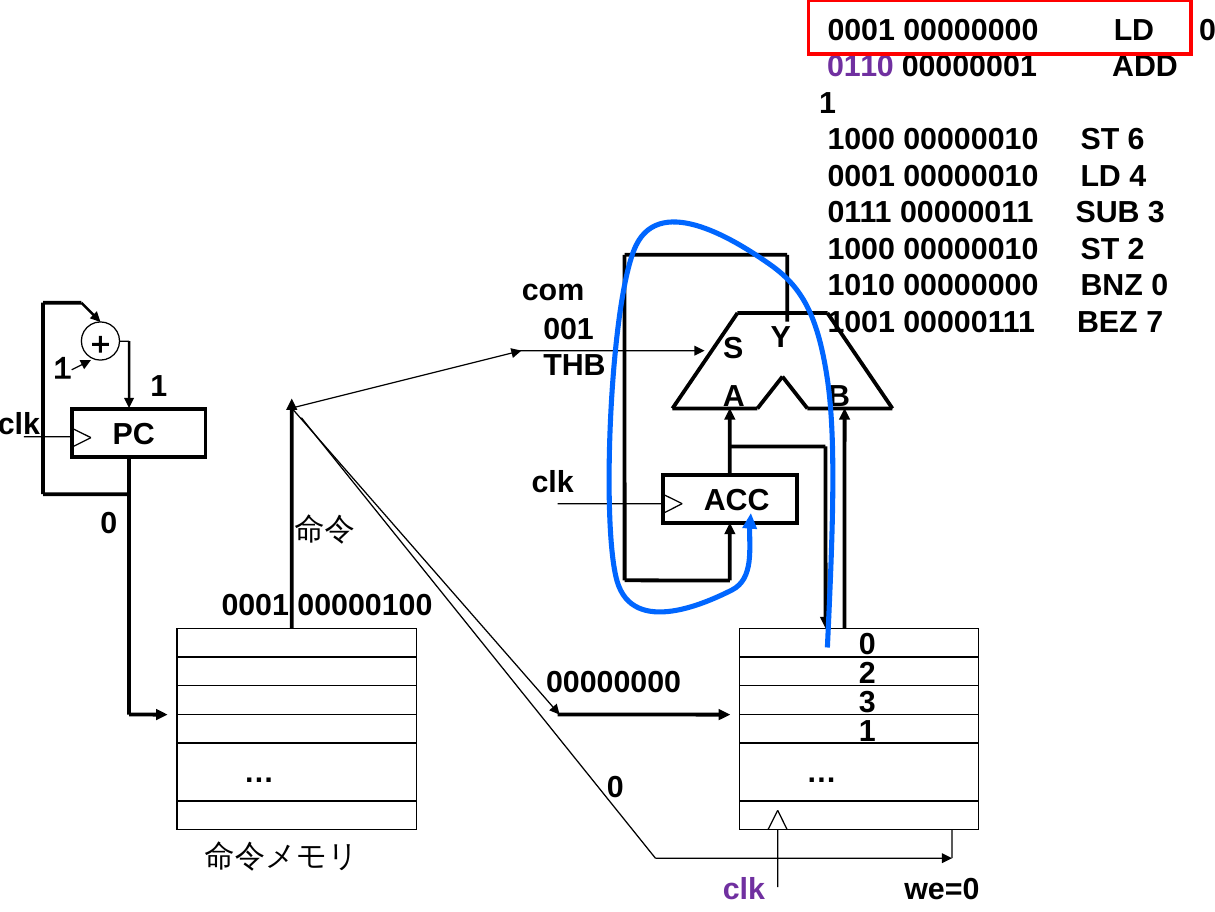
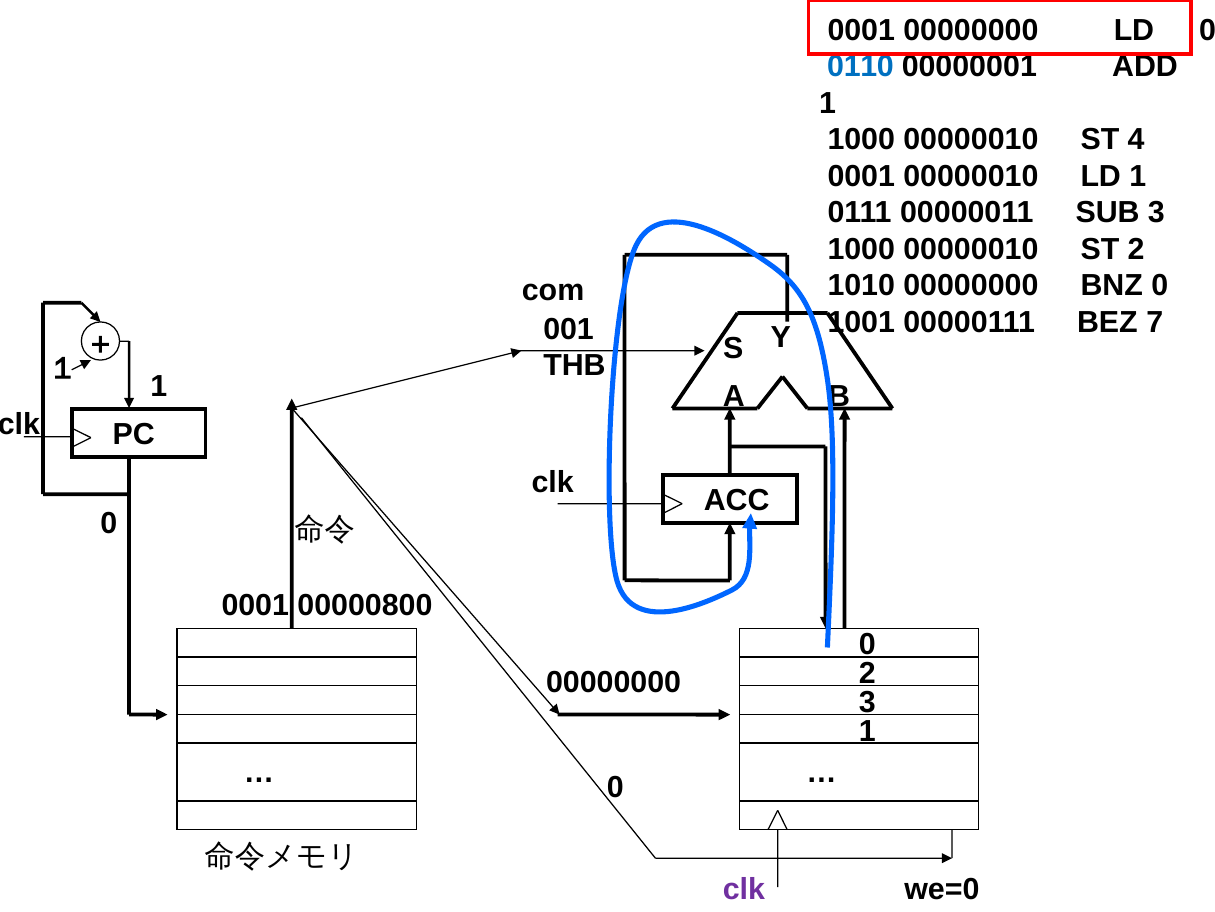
0110 colour: purple -> blue
6: 6 -> 4
LD 4: 4 -> 1
00000100: 00000100 -> 00000800
